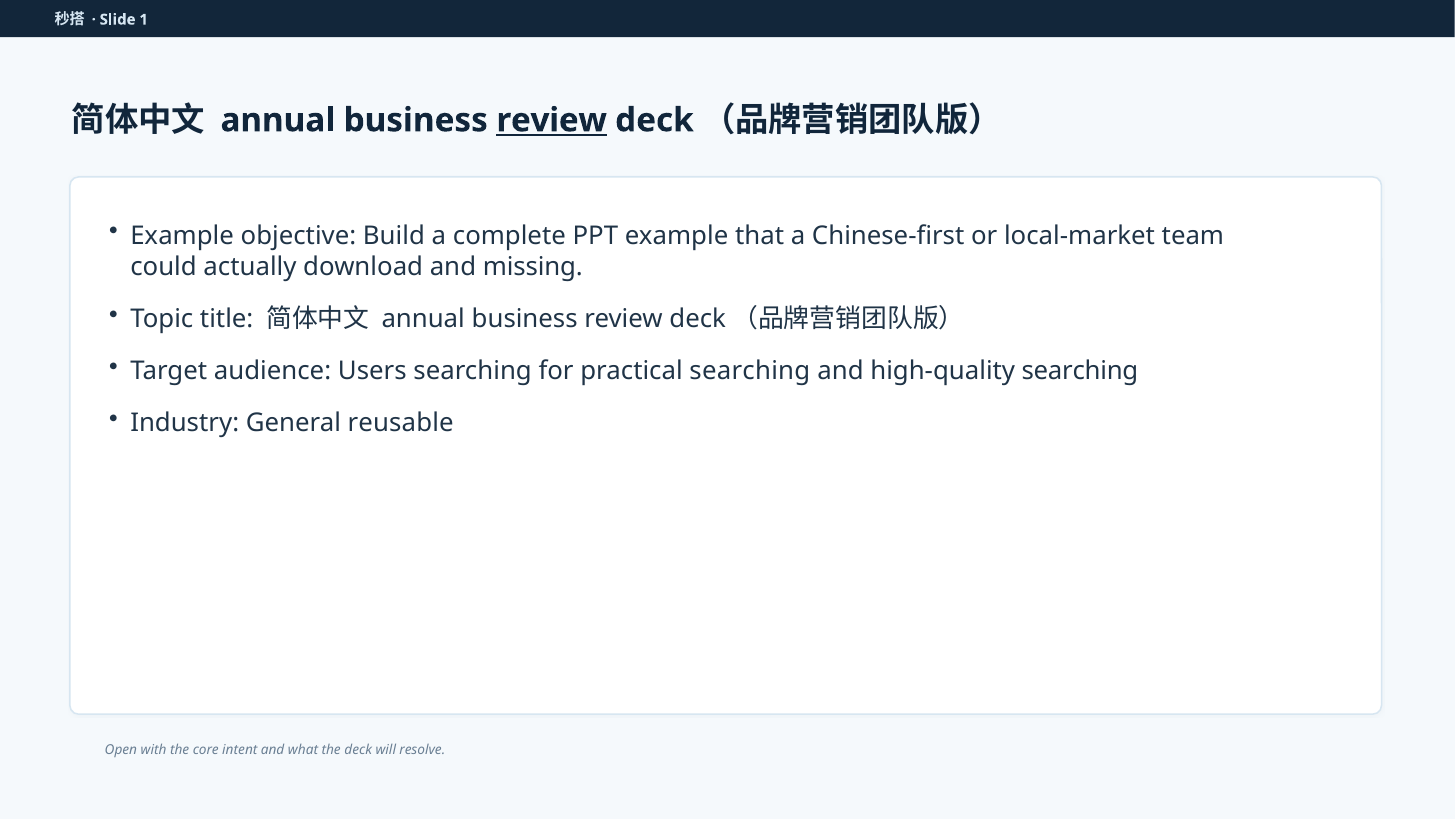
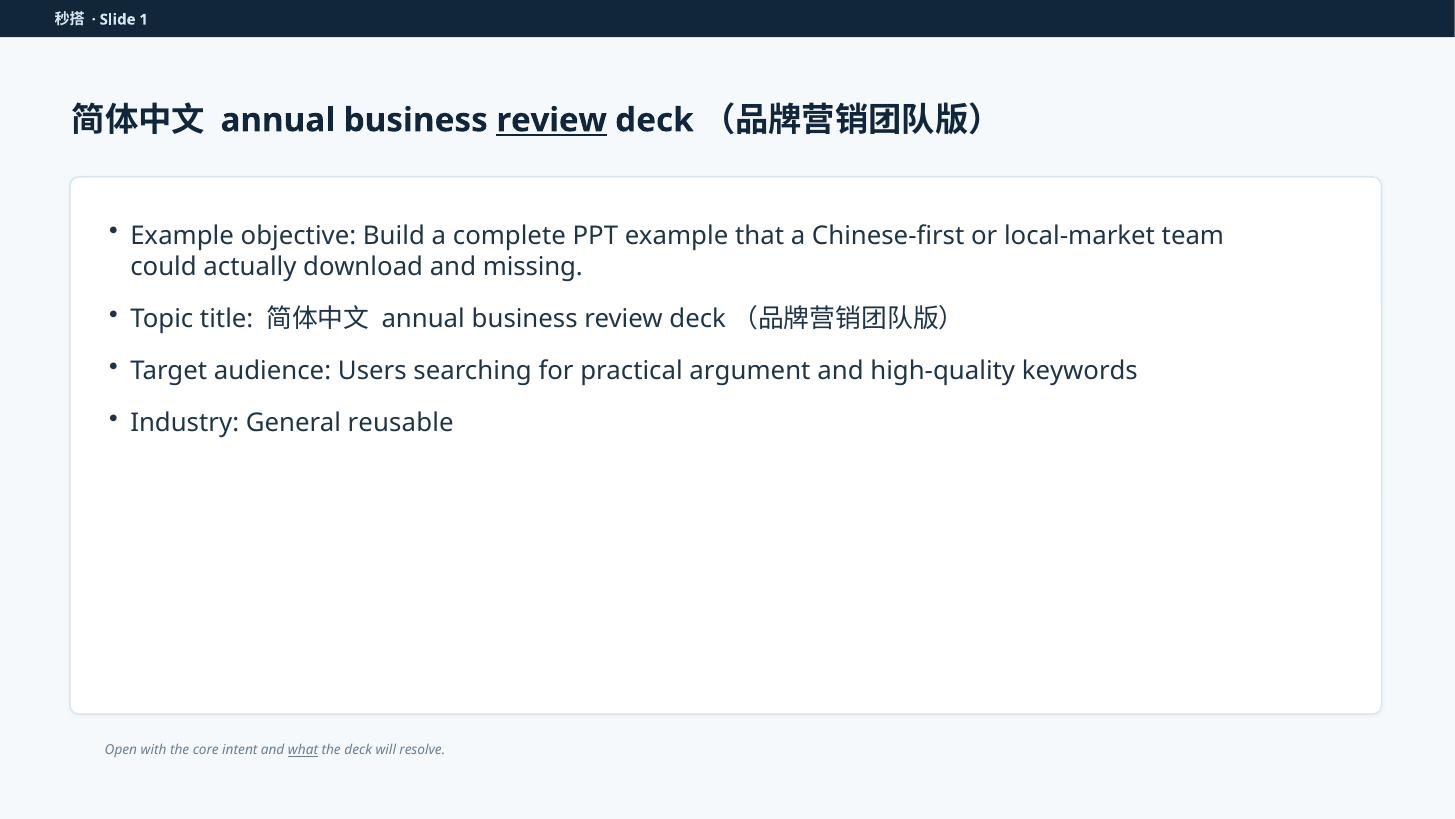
practical searching: searching -> argument
high-quality searching: searching -> keywords
what underline: none -> present
